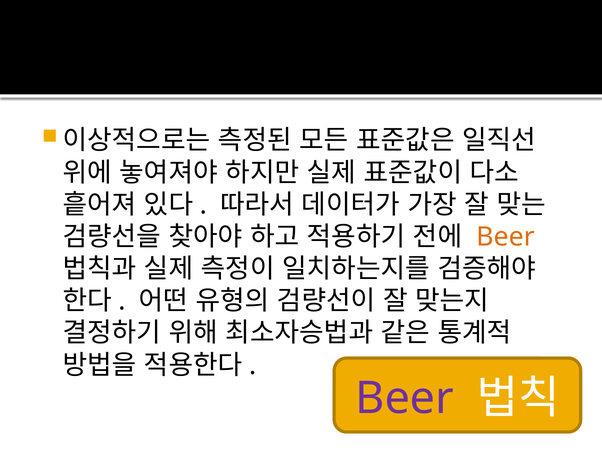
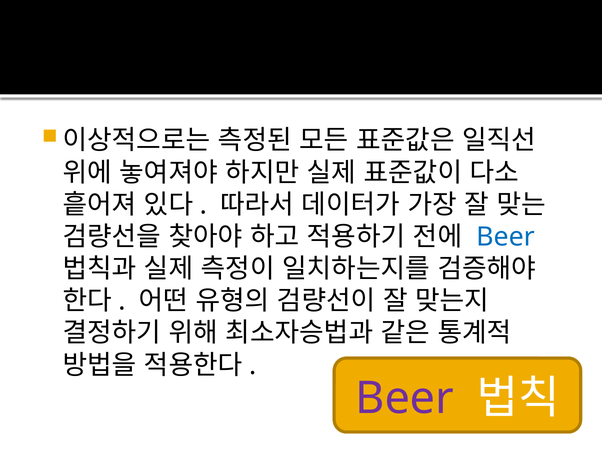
Beer at (505, 237) colour: orange -> blue
